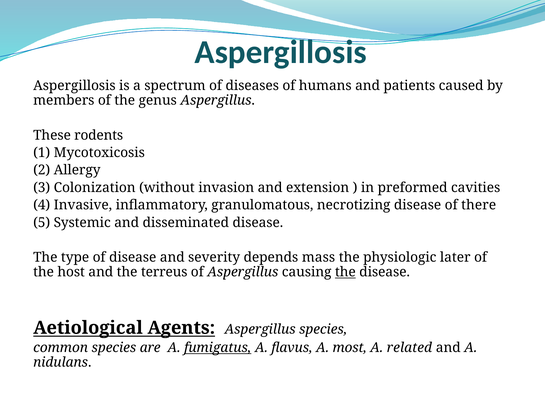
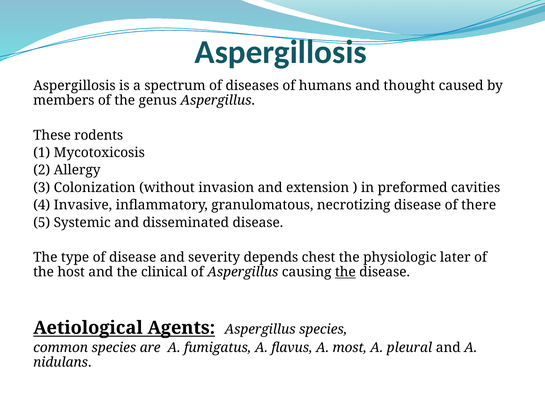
patients: patients -> thought
mass: mass -> chest
terreus: terreus -> clinical
fumigatus underline: present -> none
related: related -> pleural
